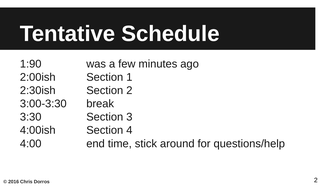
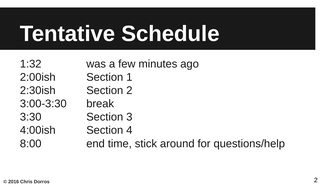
1:90: 1:90 -> 1:32
4:00: 4:00 -> 8:00
